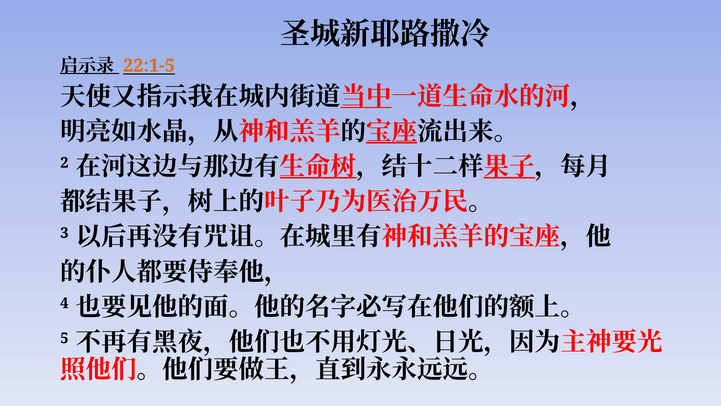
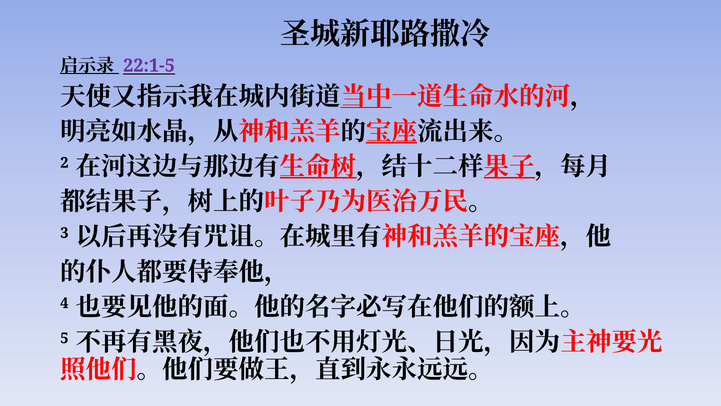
22:1-5 colour: orange -> purple
